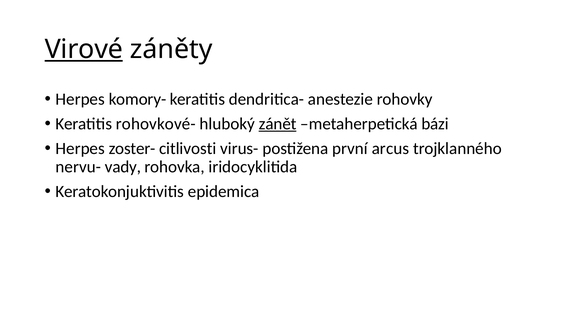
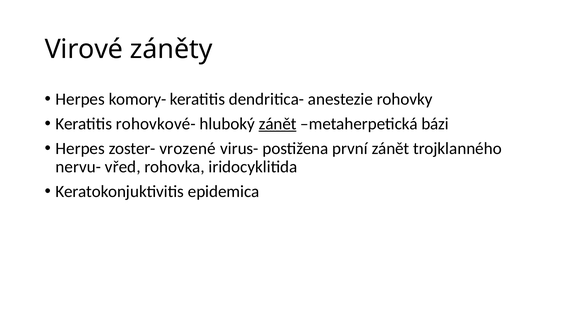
Virové underline: present -> none
citlivosti: citlivosti -> vrozené
první arcus: arcus -> zánět
vady: vady -> vřed
